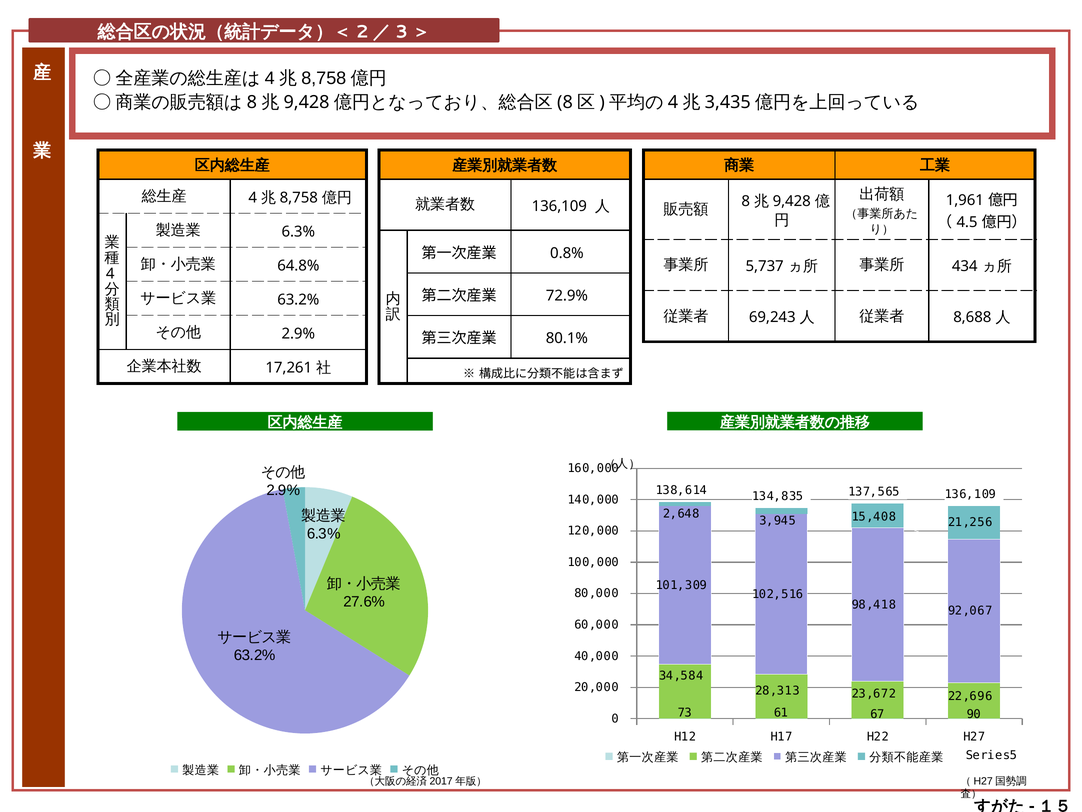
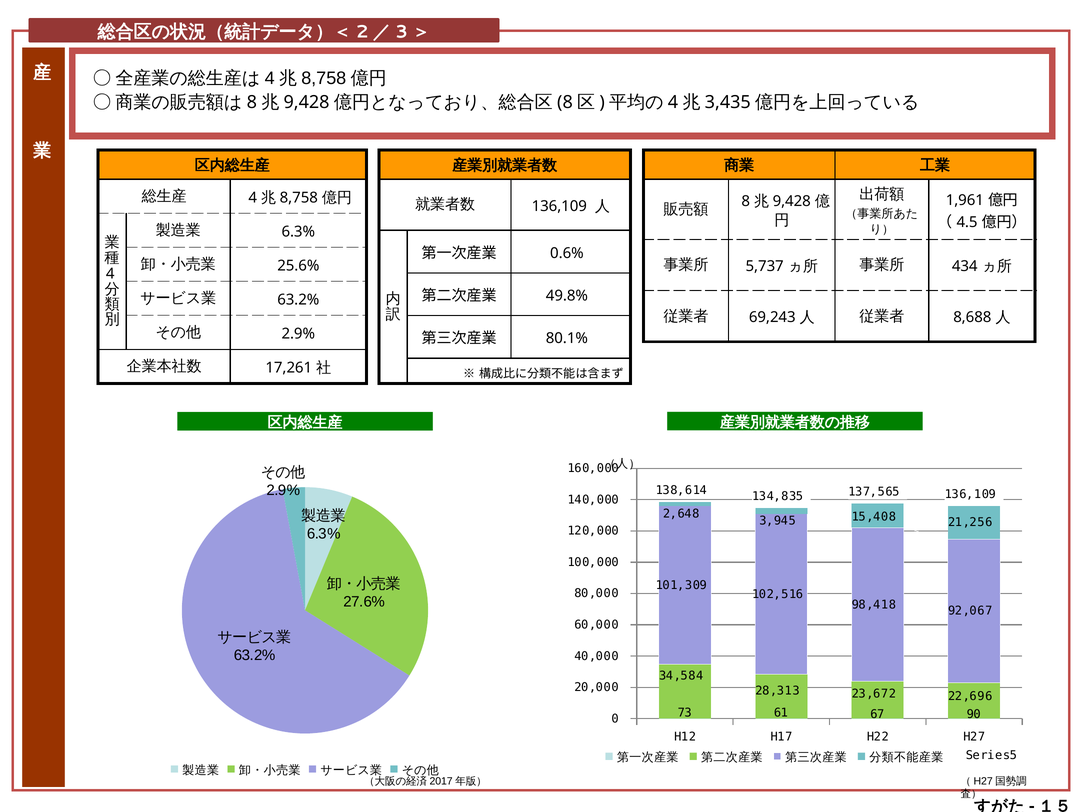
0.8%: 0.8% -> 0.6%
64.8%: 64.8% -> 25.6%
72.9%: 72.9% -> 49.8%
